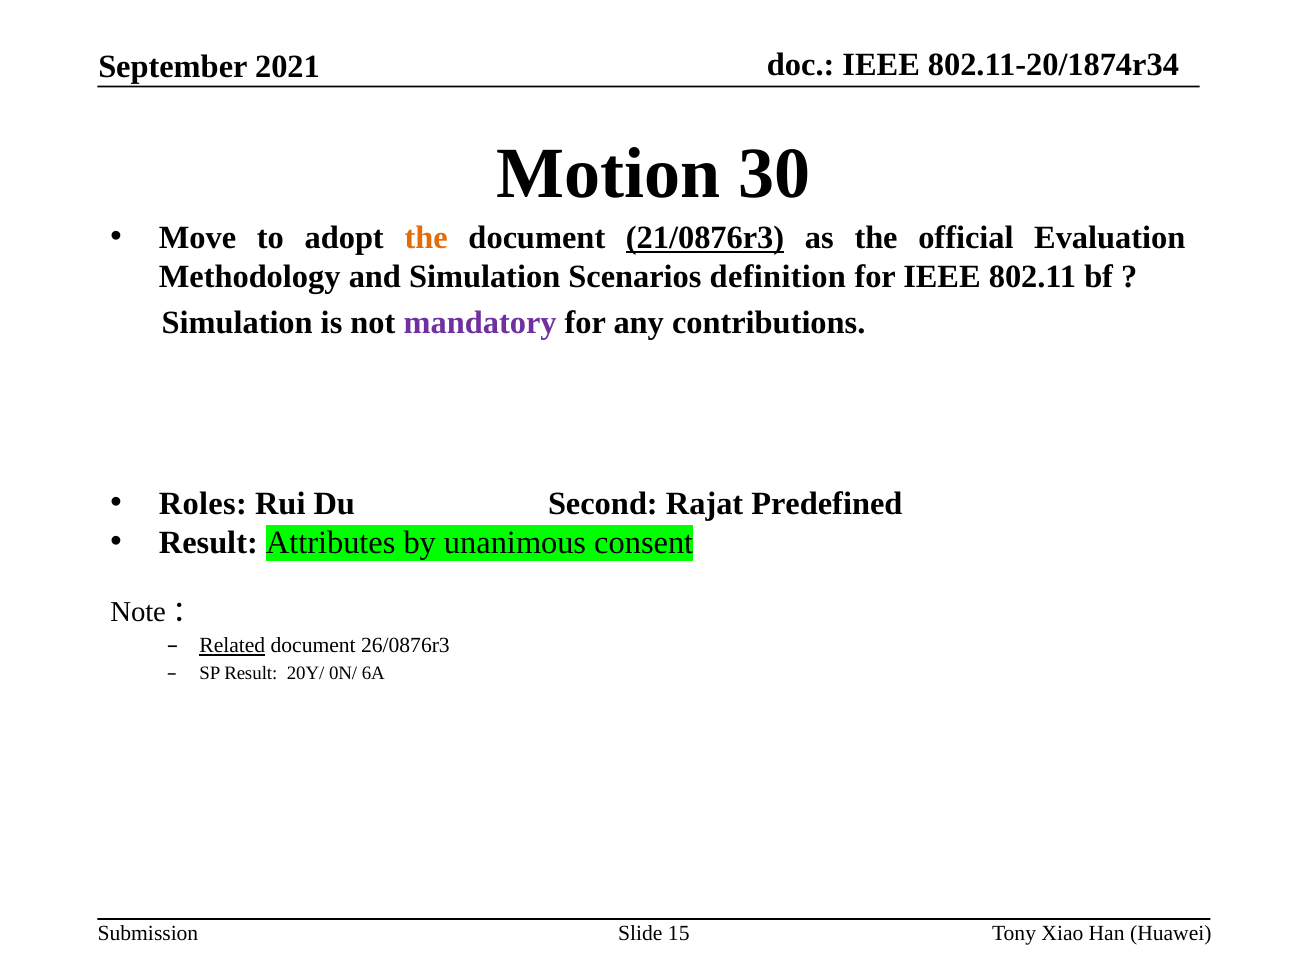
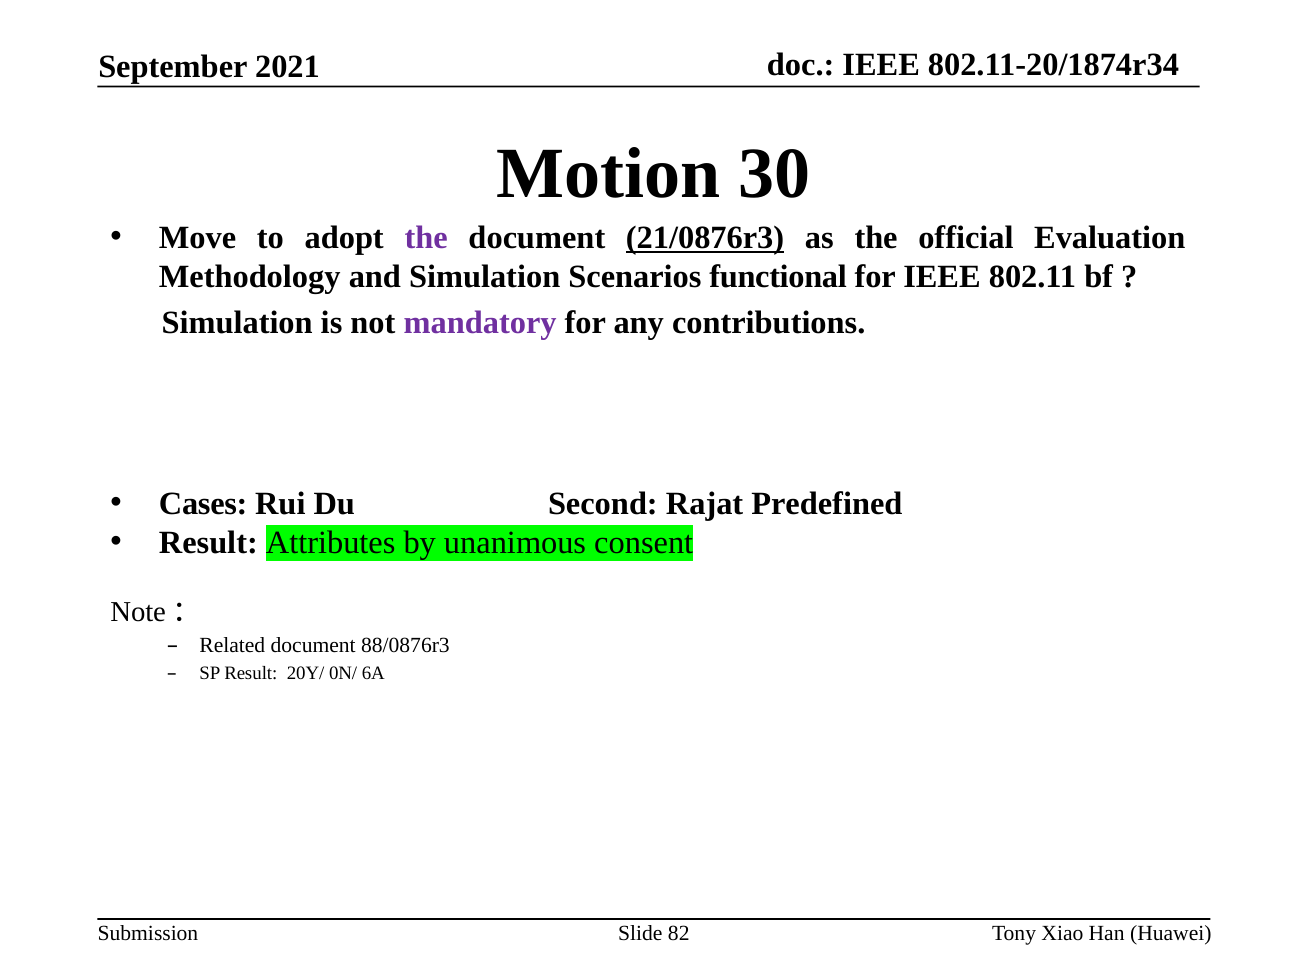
the at (426, 238) colour: orange -> purple
definition: definition -> functional
Roles: Roles -> Cases
Related underline: present -> none
26/0876r3: 26/0876r3 -> 88/0876r3
15: 15 -> 82
